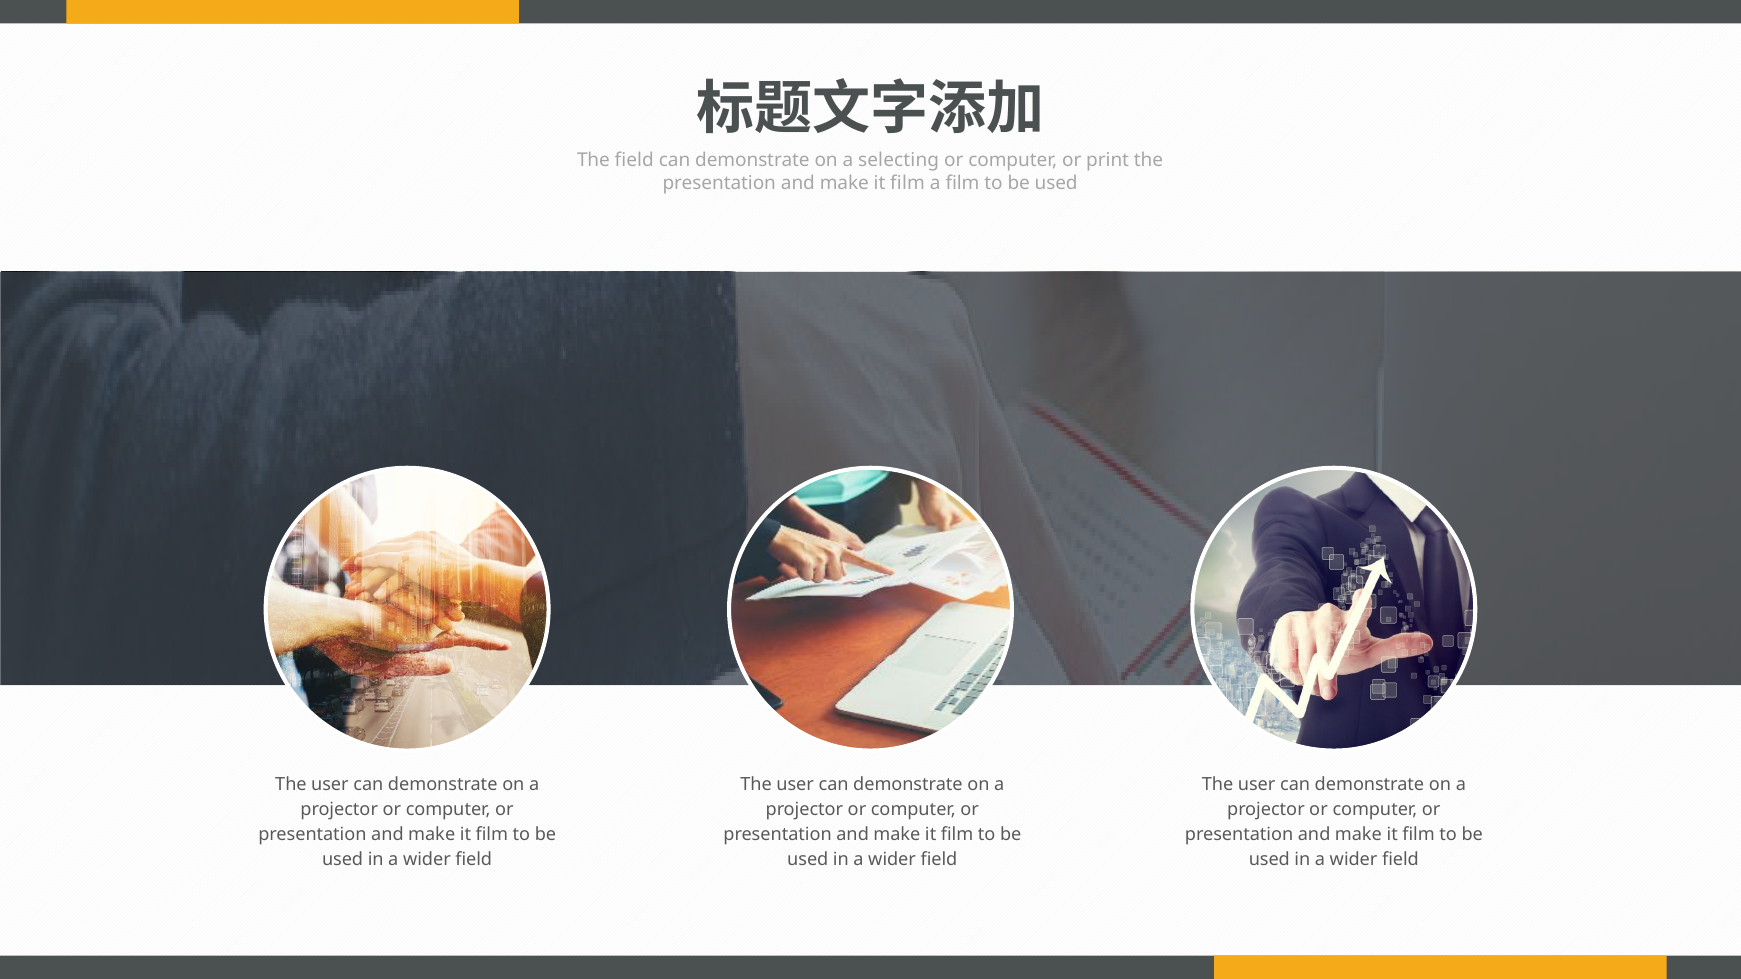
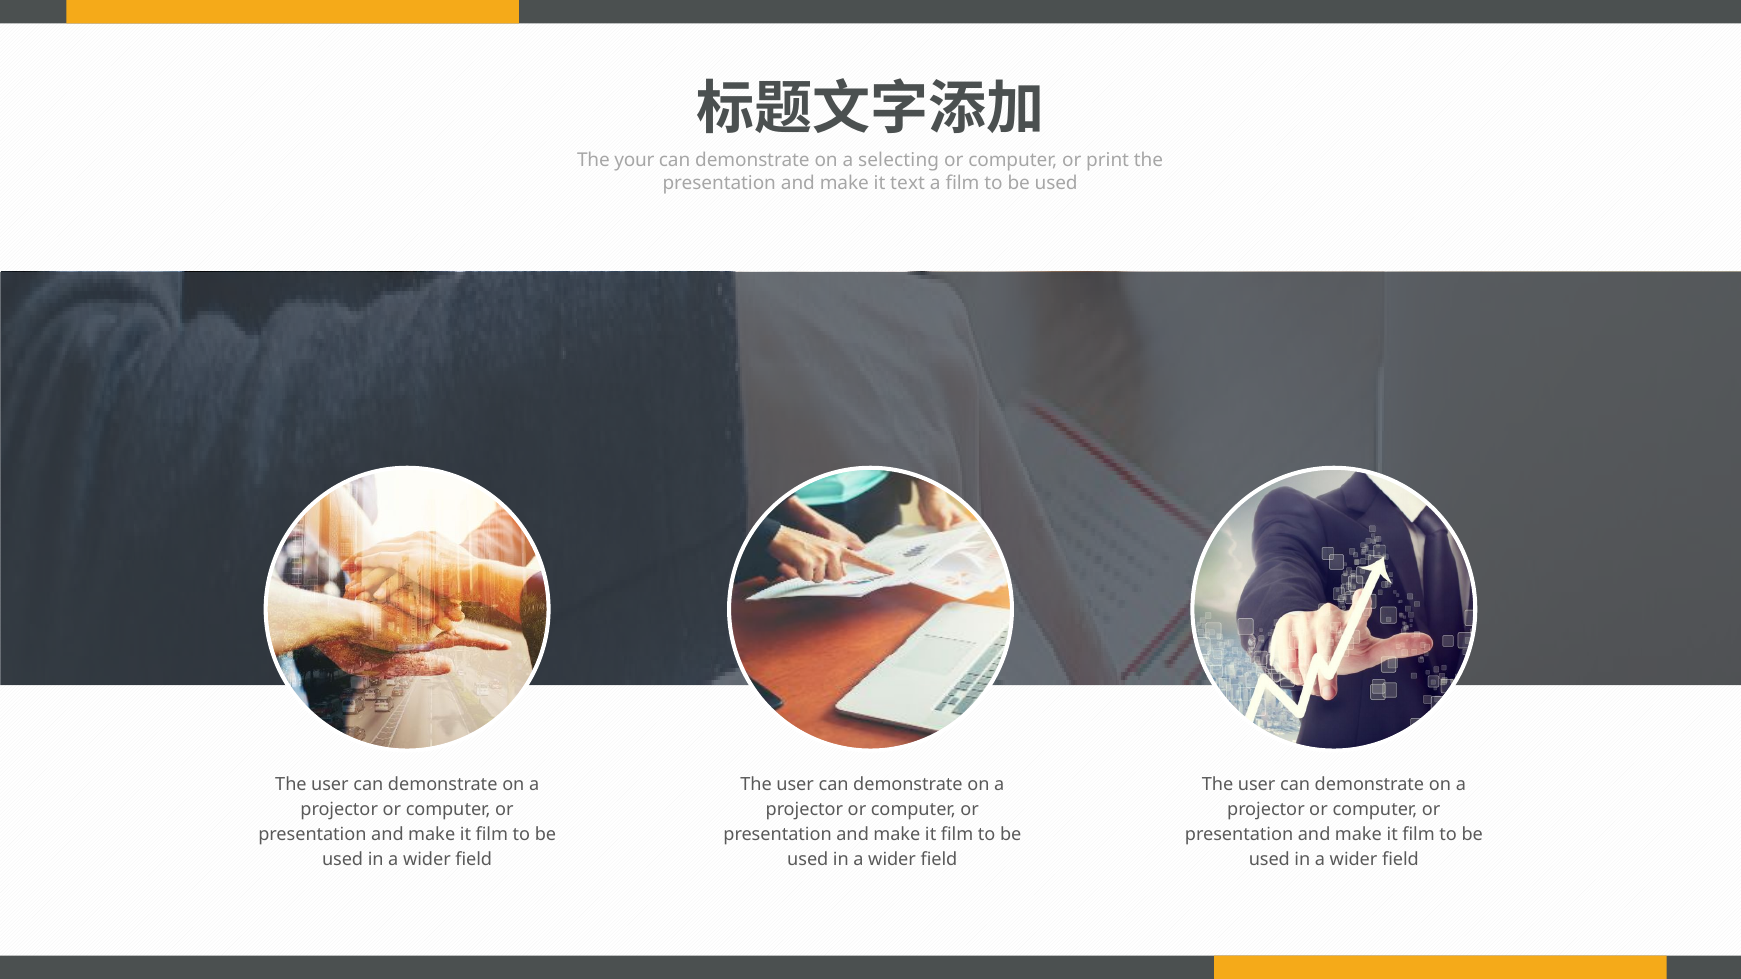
The field: field -> your
film at (908, 183): film -> text
